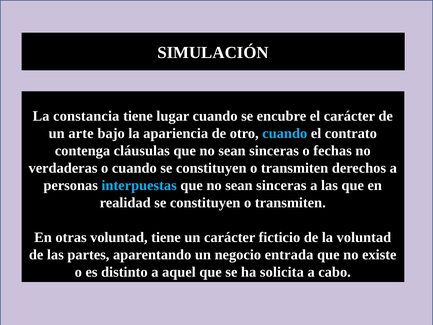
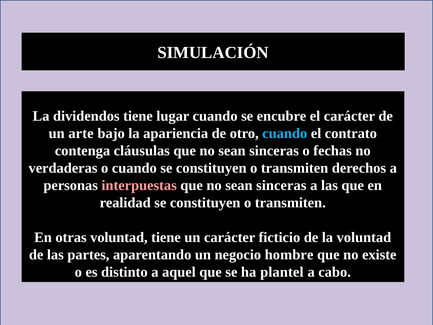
constancia: constancia -> dividendos
interpuestas colour: light blue -> pink
entrada: entrada -> hombre
solicita: solicita -> plantel
